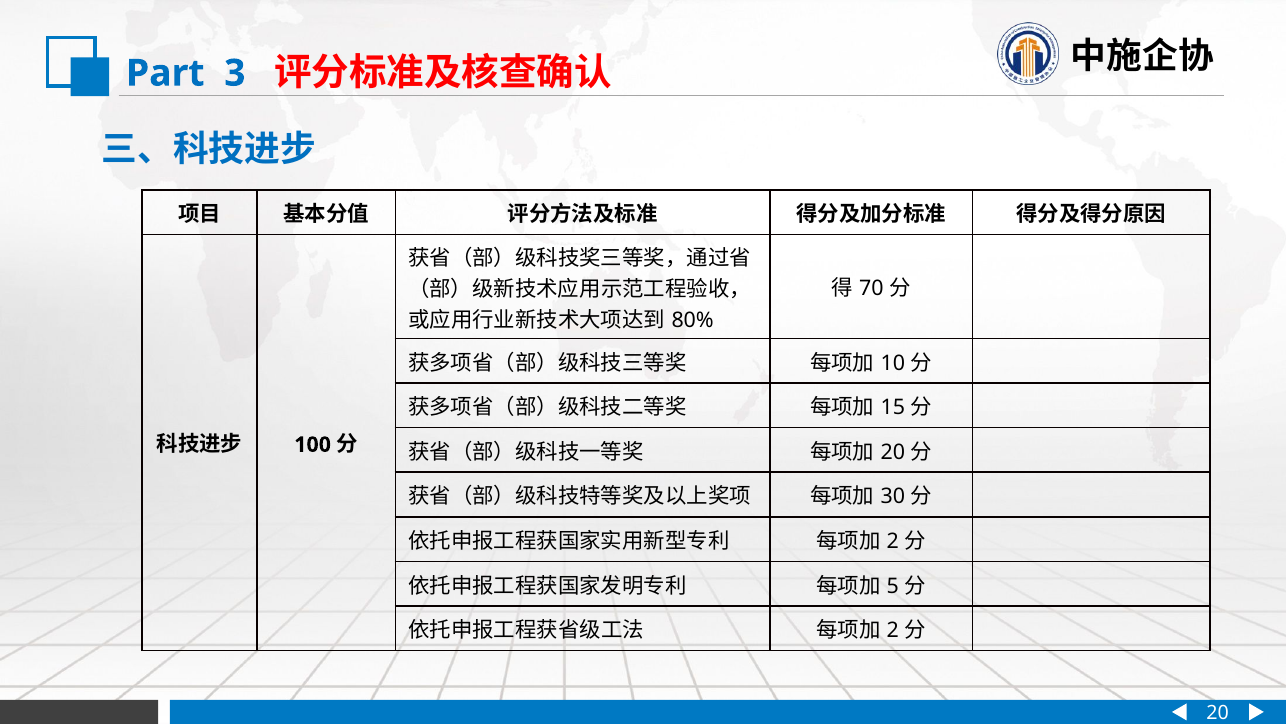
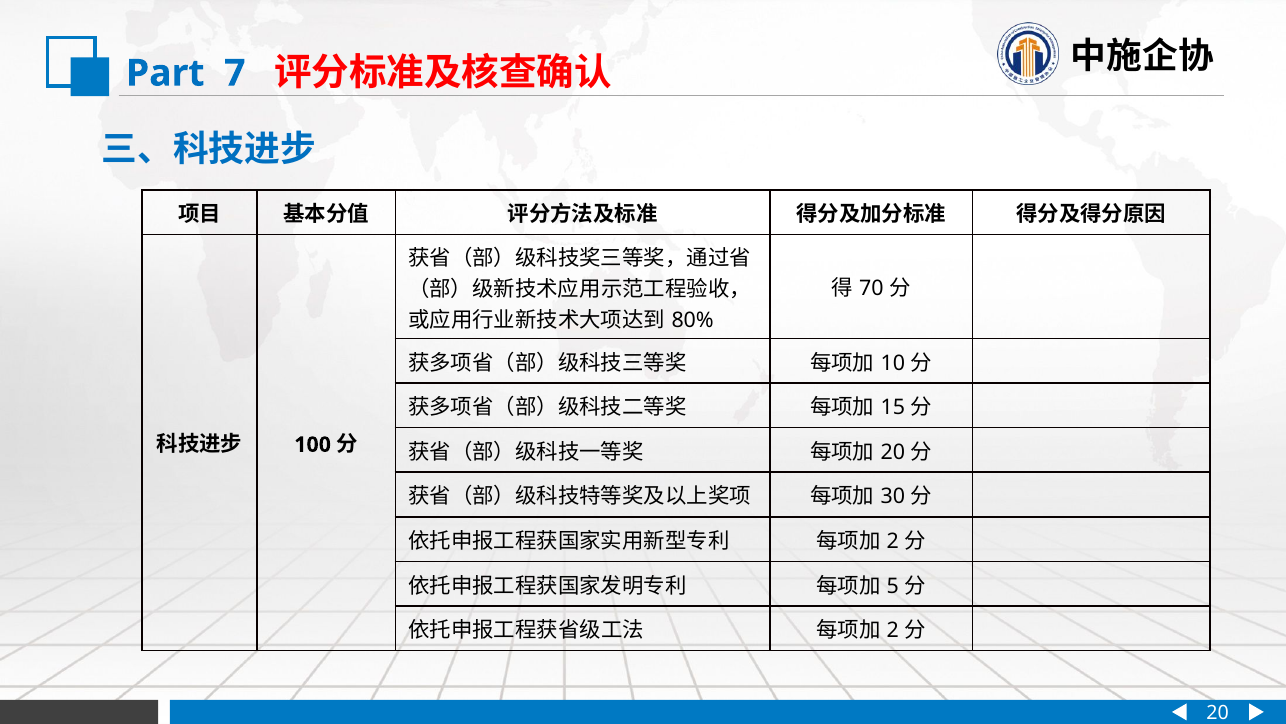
3: 3 -> 7
